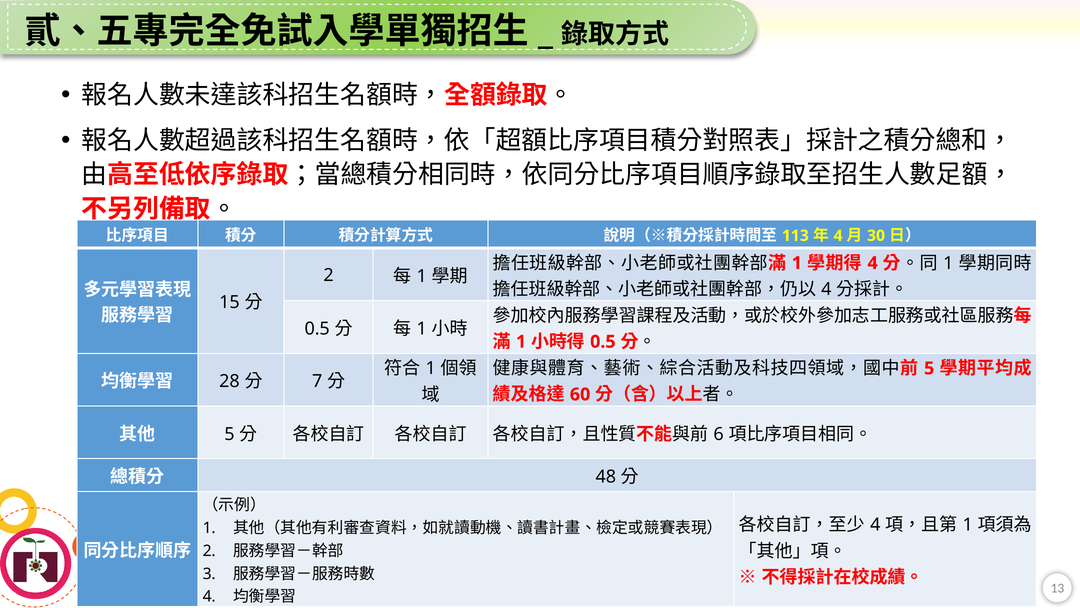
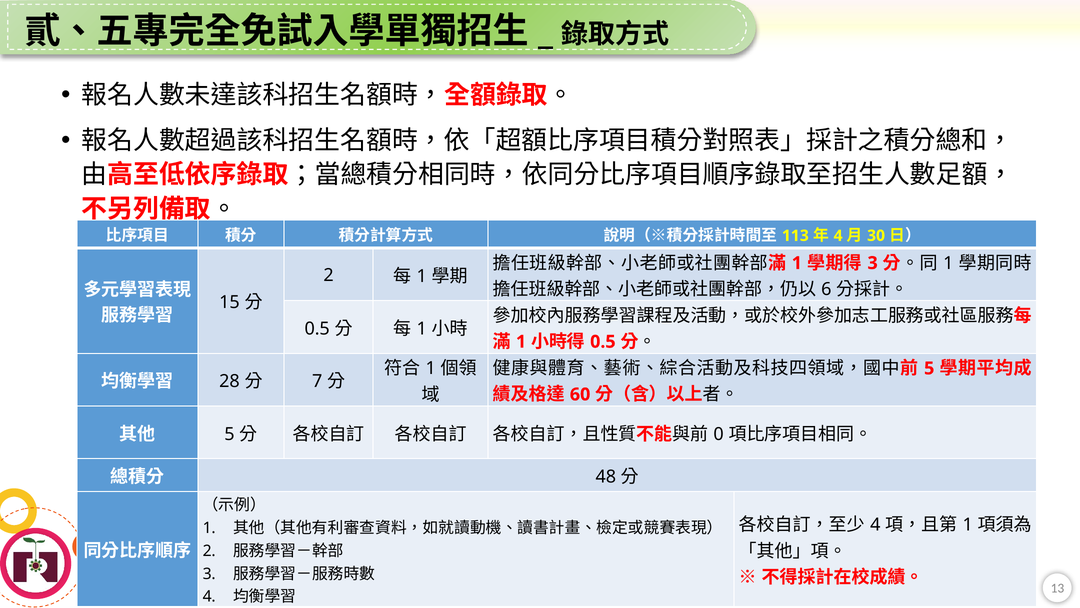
4 at (873, 263): 4 -> 3
4 at (826, 289): 4 -> 6
6: 6 -> 0
